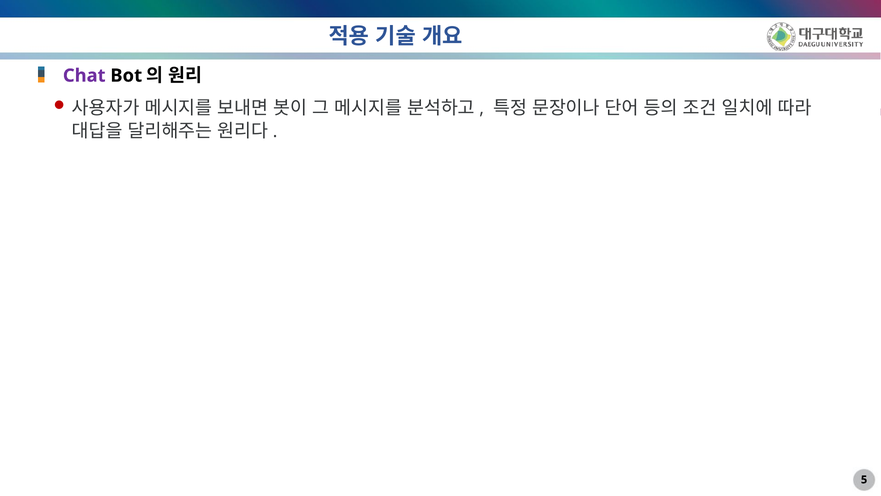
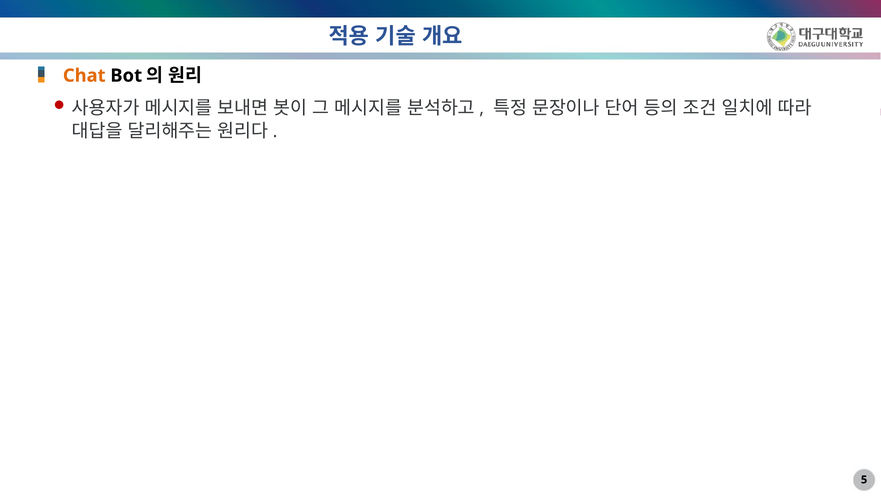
Chat colour: purple -> orange
